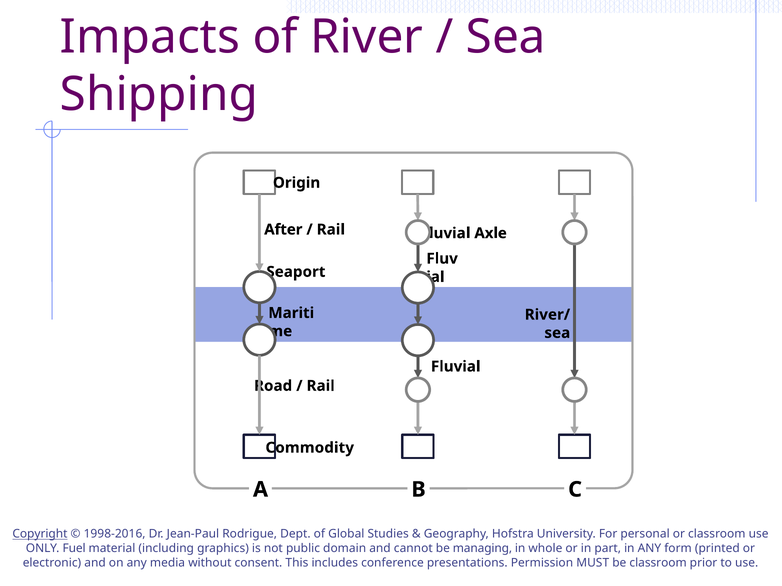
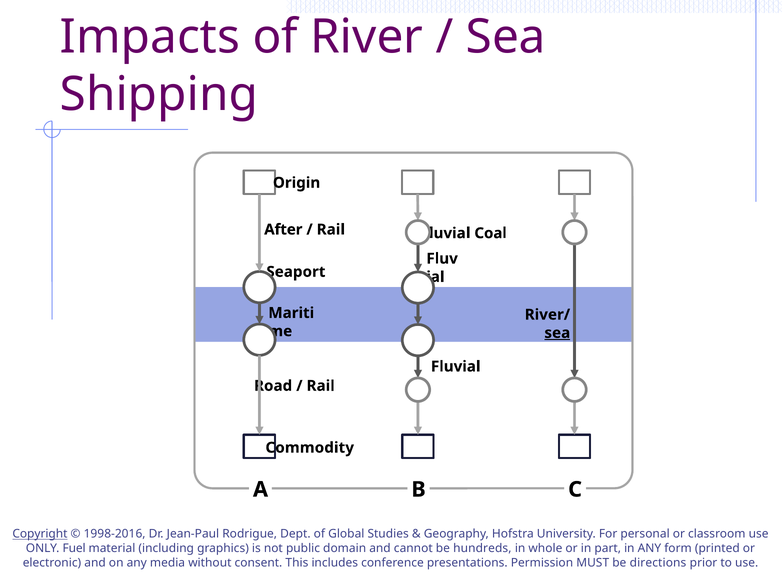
Axle: Axle -> Coal
sea at (557, 333) underline: none -> present
managing: managing -> hundreds
be classroom: classroom -> directions
